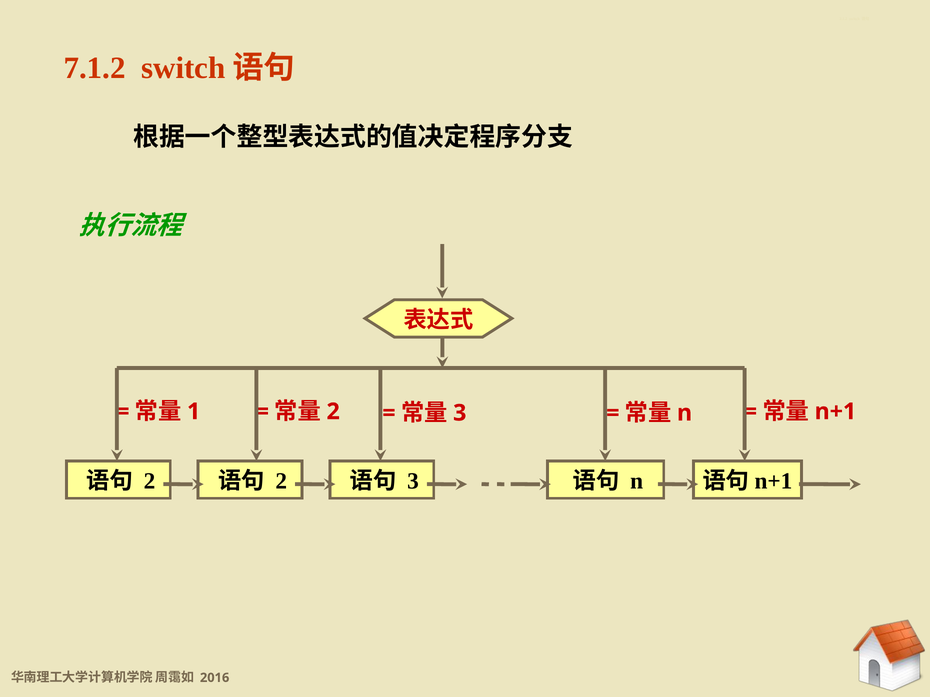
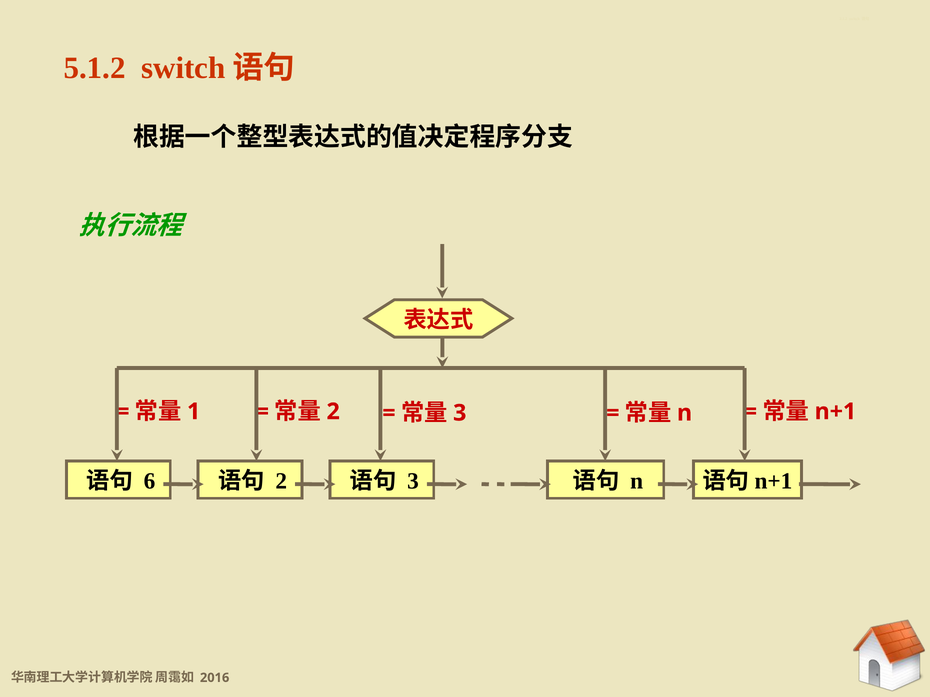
7.1.2: 7.1.2 -> 5.1.2
2 at (150, 482): 2 -> 6
